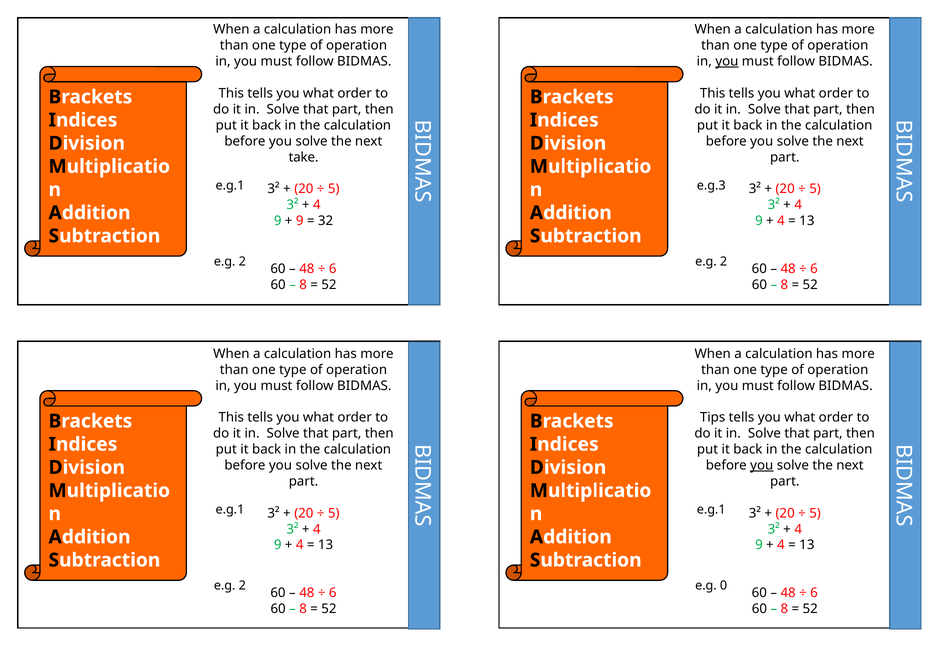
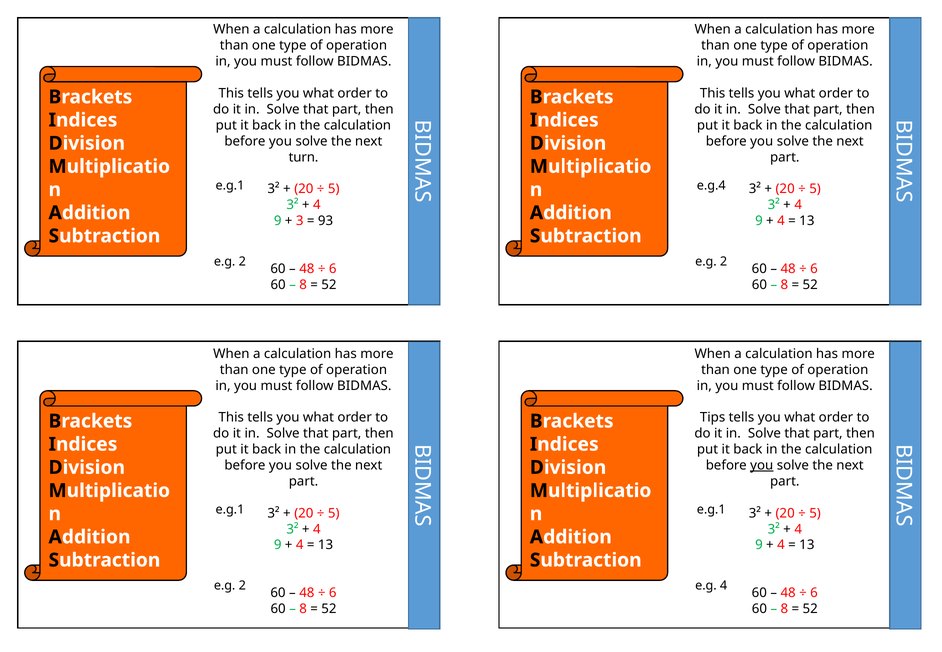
you at (727, 61) underline: present -> none
take: take -> turn
e.g.3: e.g.3 -> e.g.4
9 at (300, 221): 9 -> 3
32: 32 -> 93
e.g 0: 0 -> 4
